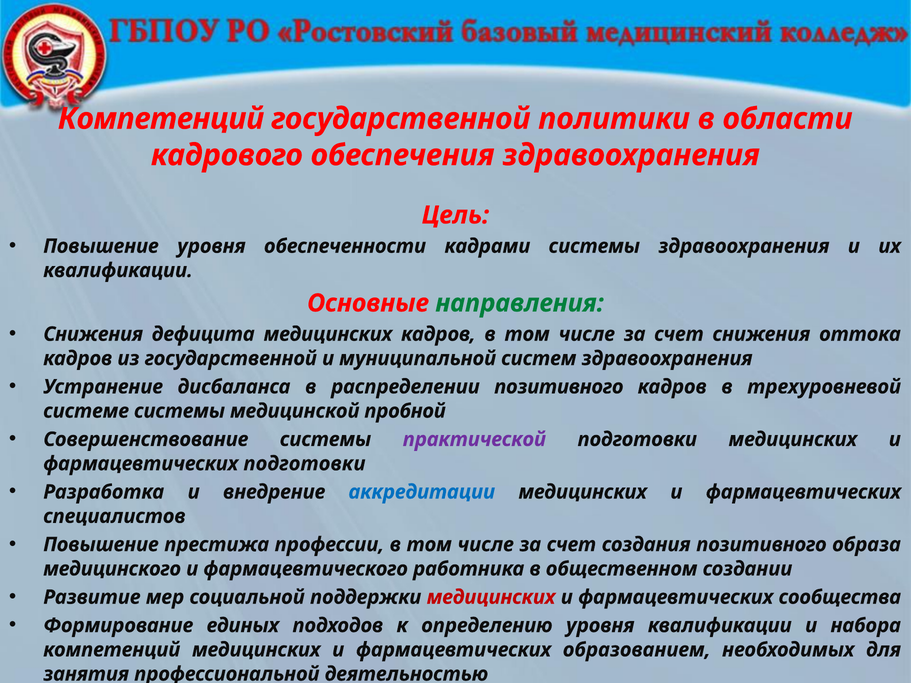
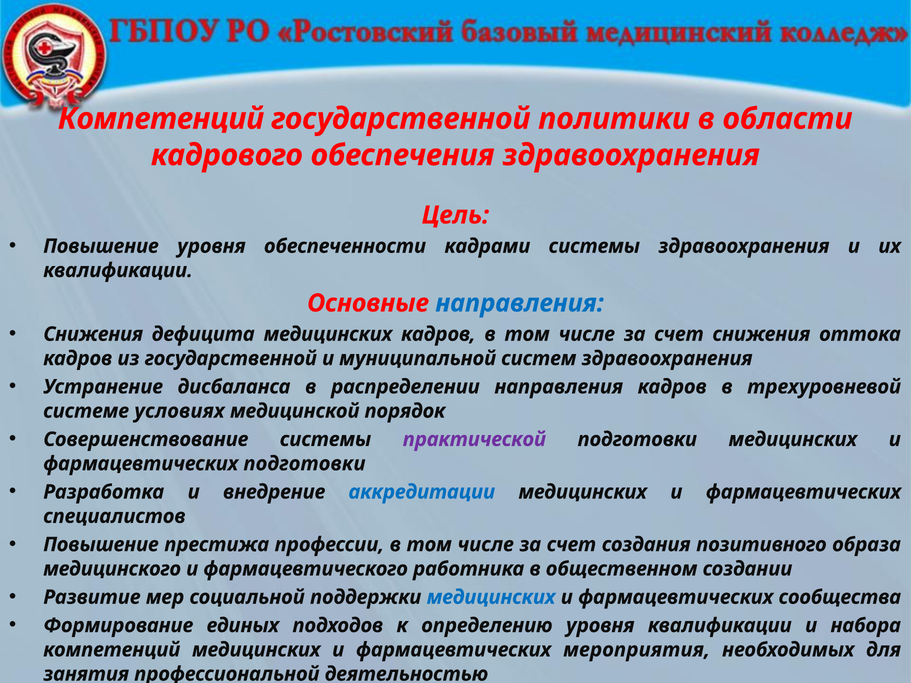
направления at (520, 303) colour: green -> blue
распределении позитивного: позитивного -> направления
системе системы: системы -> условиях
пробной: пробной -> порядок
медицинских at (491, 597) colour: red -> blue
образованием: образованием -> мероприятия
